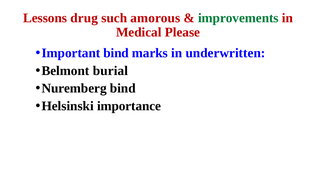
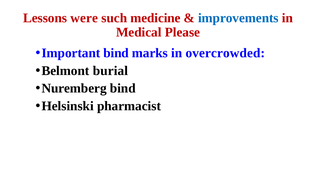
drug: drug -> were
amorous: amorous -> medicine
improvements colour: green -> blue
underwritten: underwritten -> overcrowded
importance: importance -> pharmacist
